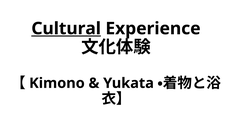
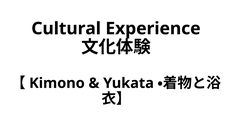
Cultural underline: present -> none
